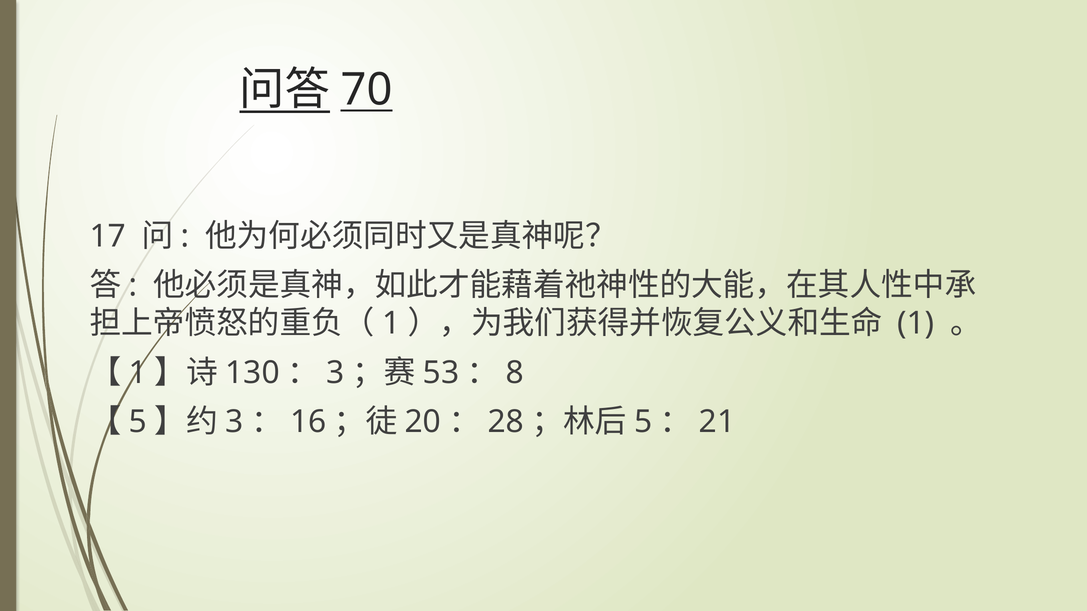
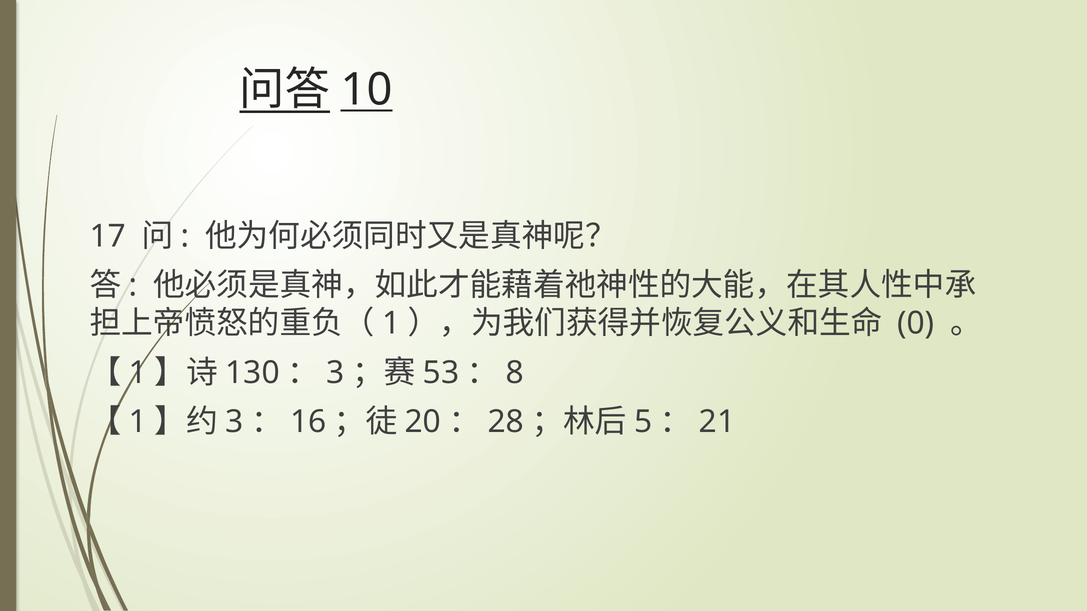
70: 70 -> 10
1 at (916, 324): 1 -> 0
5 at (138, 422): 5 -> 1
